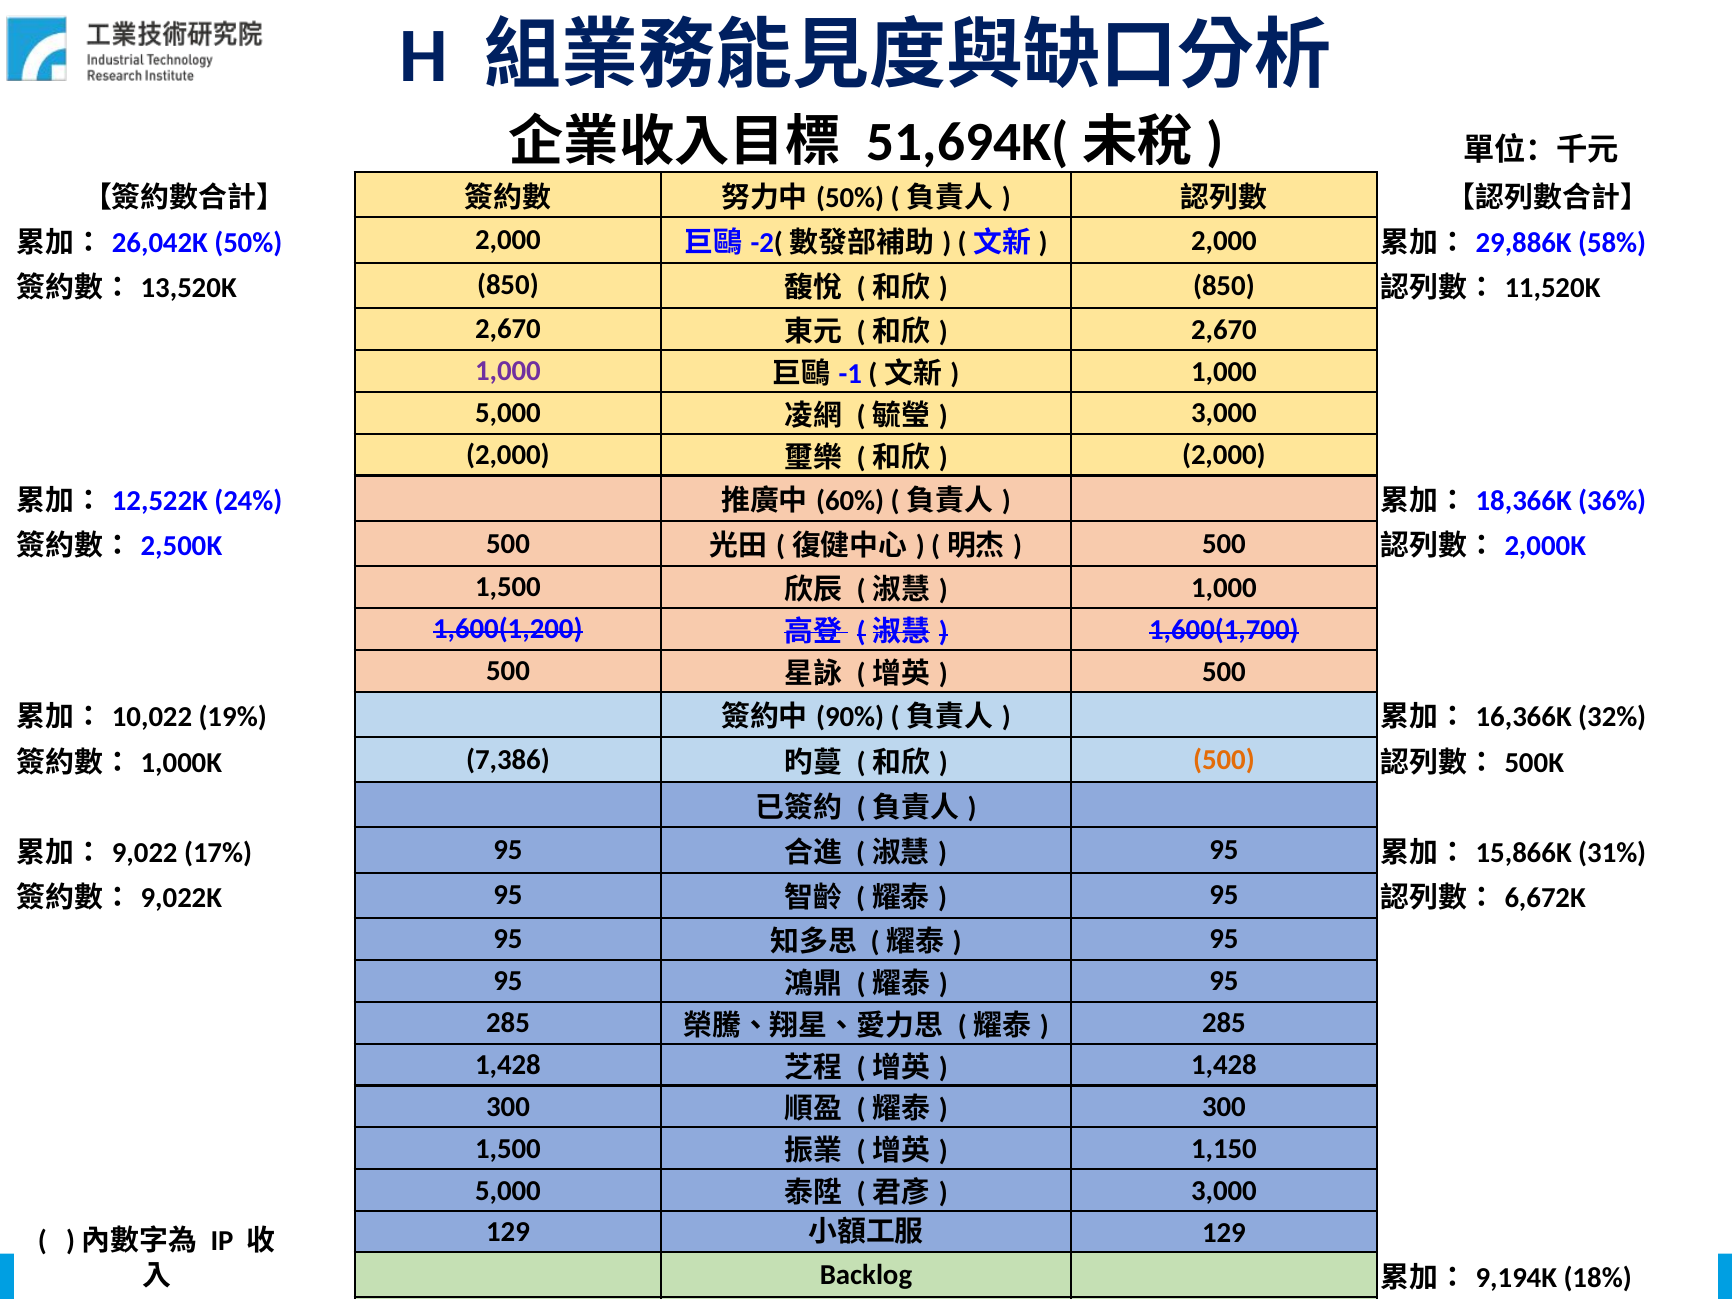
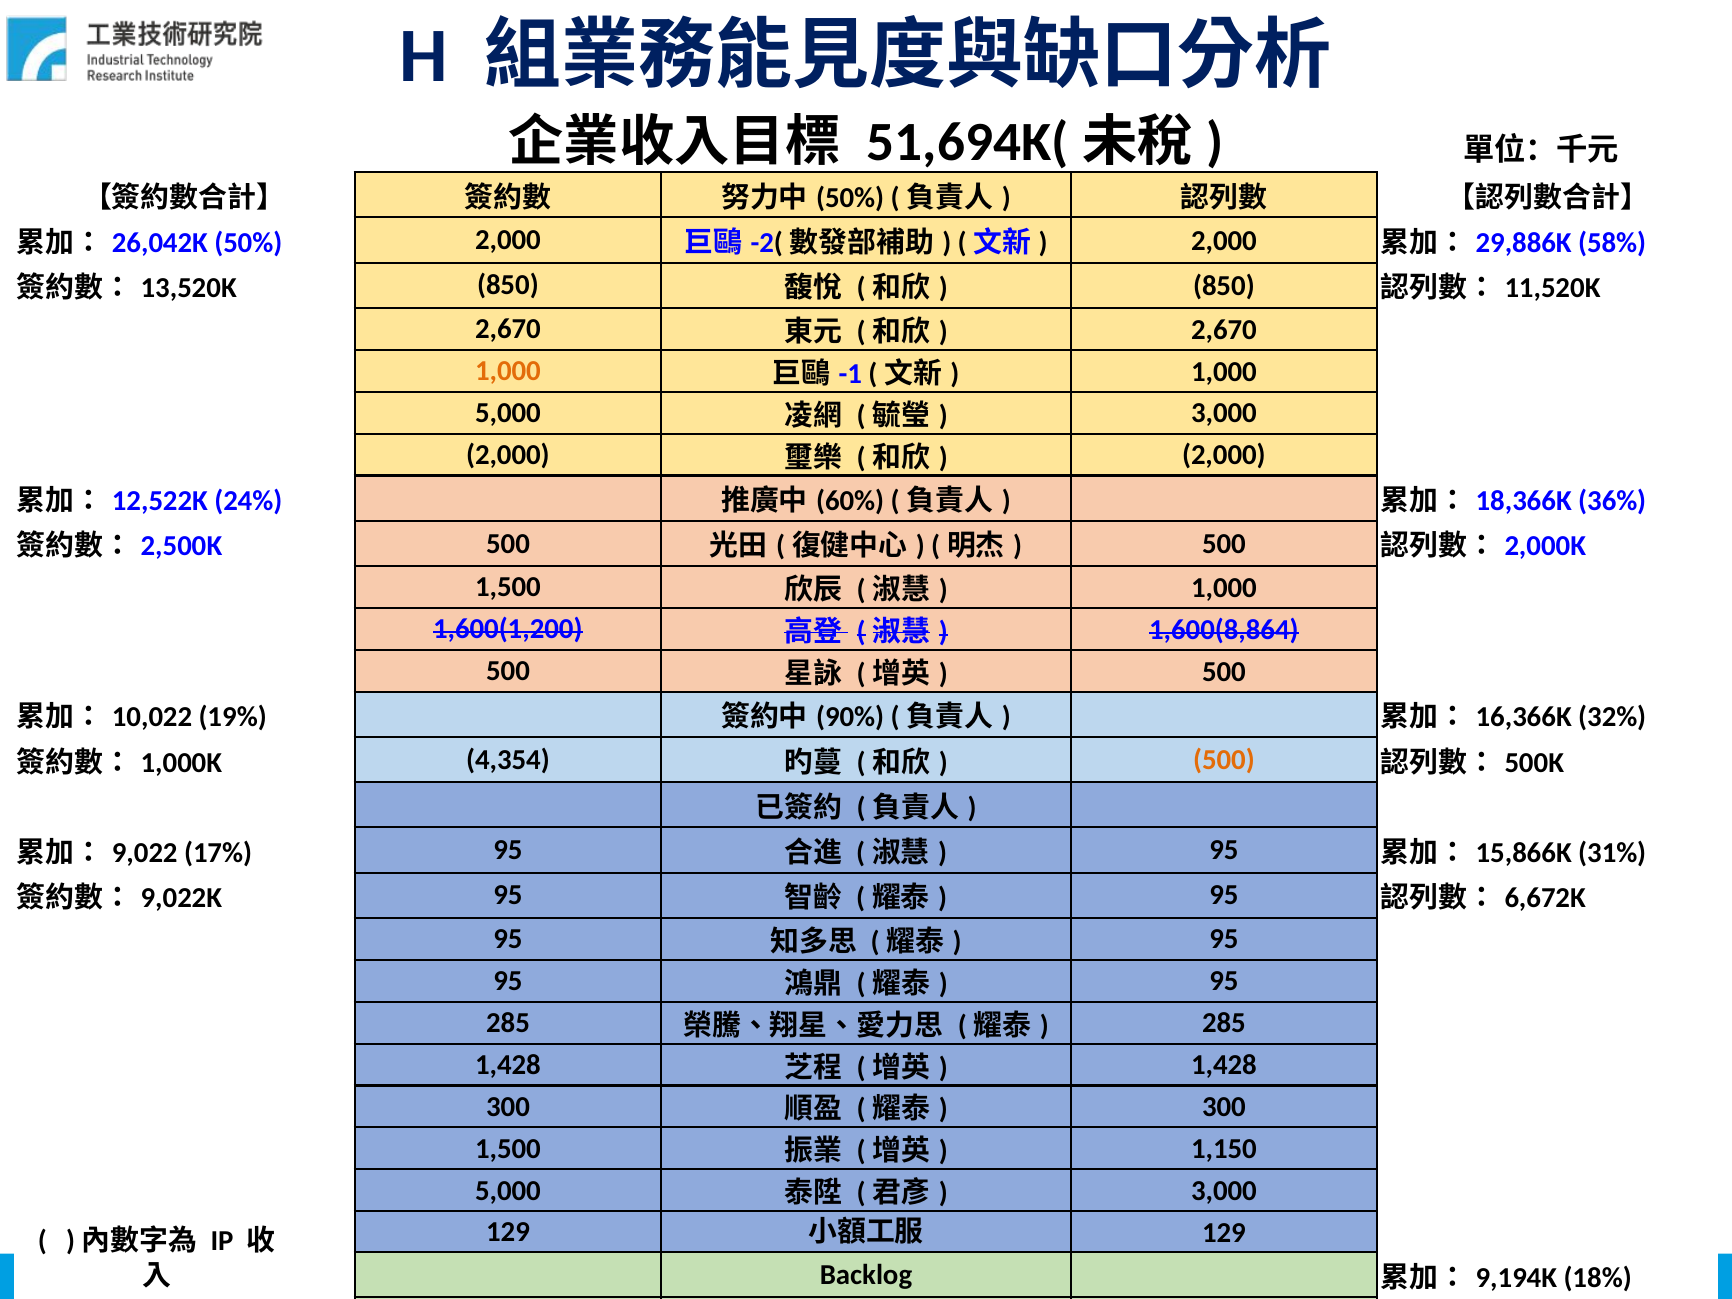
1,000 at (508, 371) colour: purple -> orange
1,600(1,700: 1,600(1,700 -> 1,600(8,864
7,386: 7,386 -> 4,354
